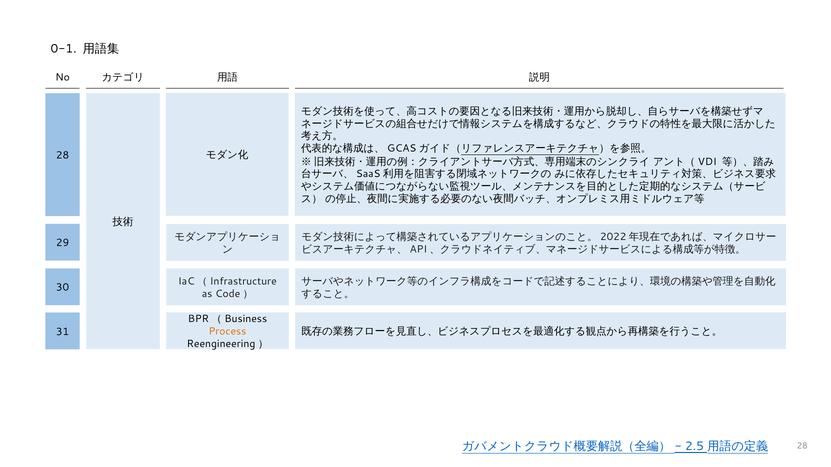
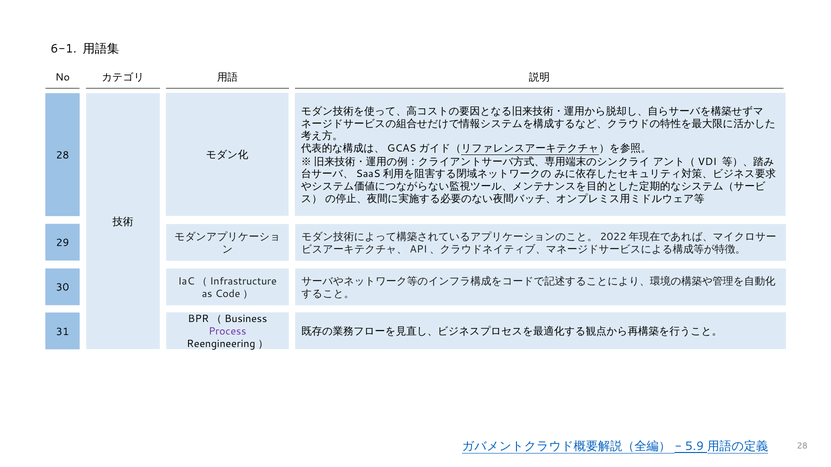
0-1: 0-1 -> 6-1
Process colour: orange -> purple
2.5: 2.5 -> 5.9
